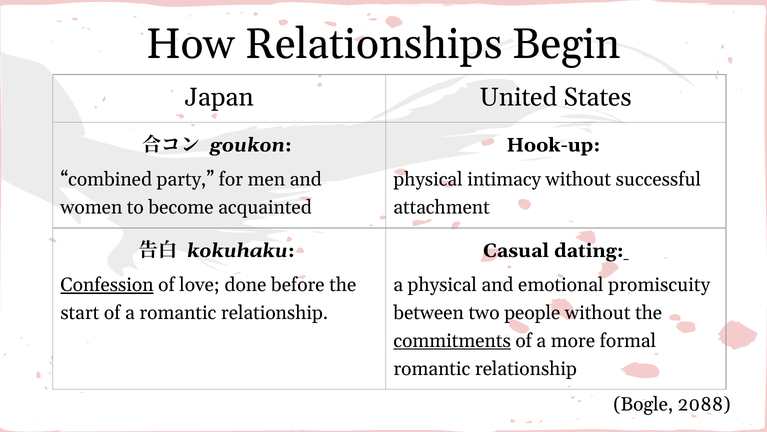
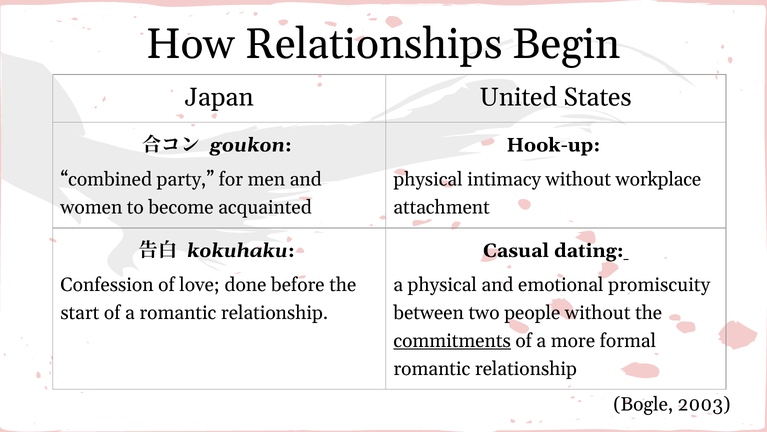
successful: successful -> workplace
Confession underline: present -> none
2088: 2088 -> 2003
